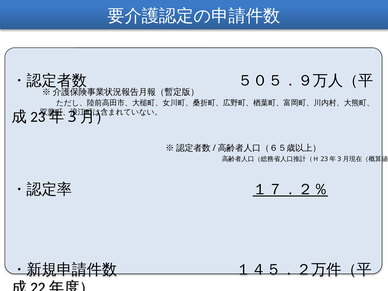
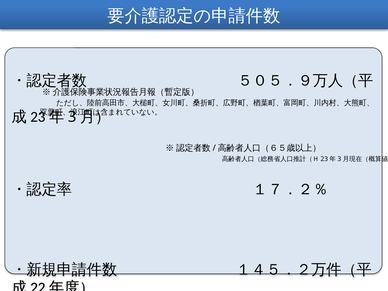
１７．２％ underline: present -> none
